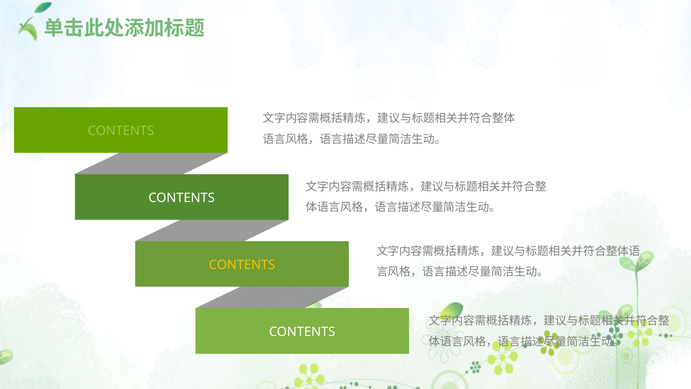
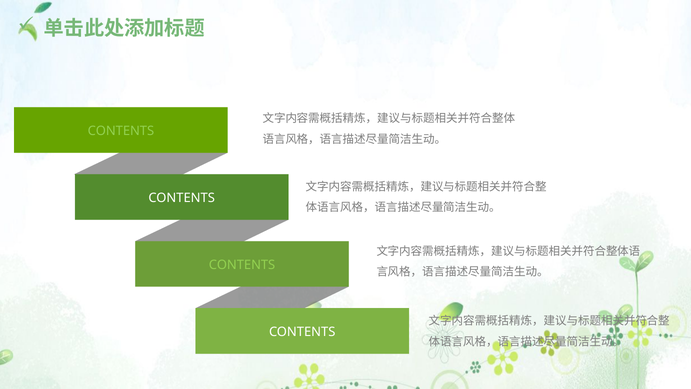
CONTENTS at (242, 265) colour: yellow -> light green
